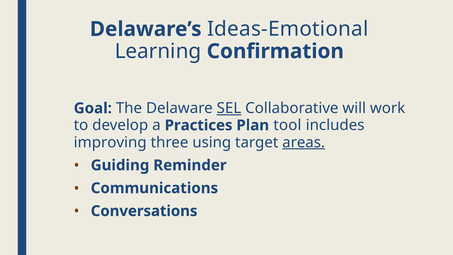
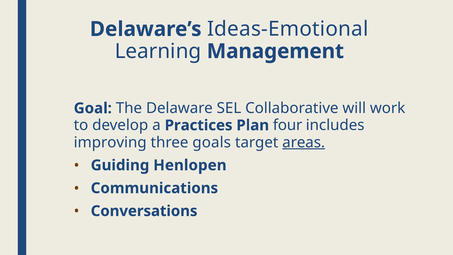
Confirmation: Confirmation -> Management
SEL underline: present -> none
tool: tool -> four
using: using -> goals
Reminder: Reminder -> Henlopen
